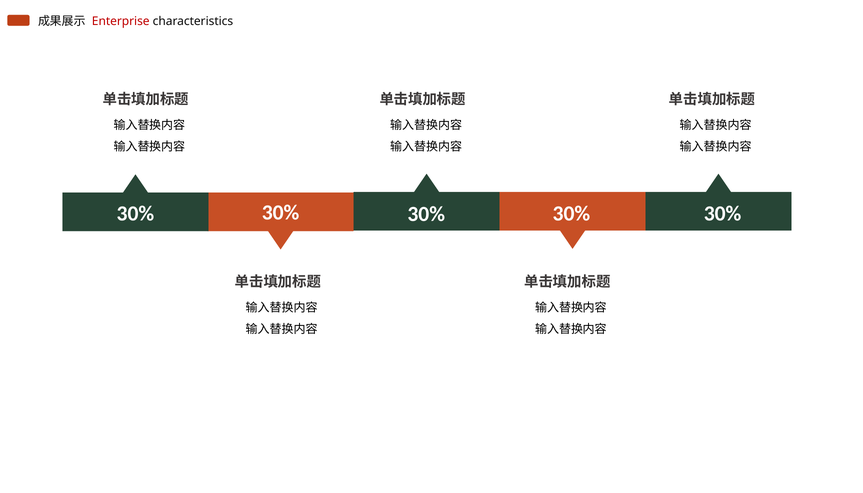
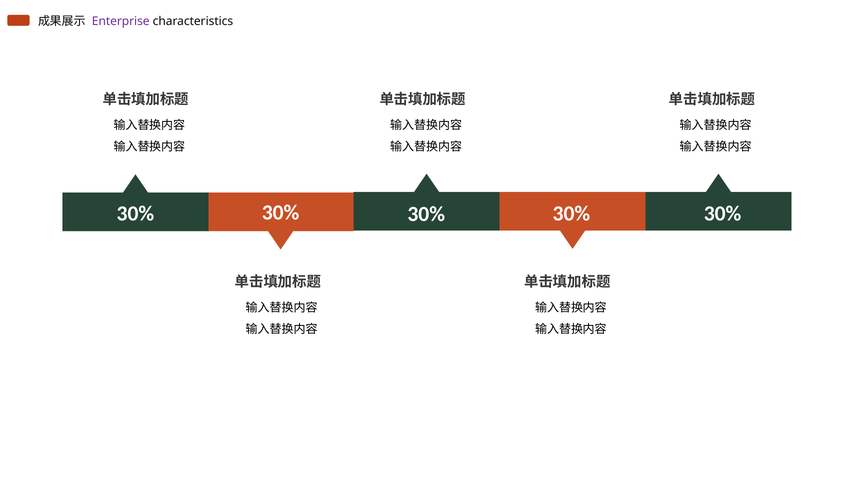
Enterprise colour: red -> purple
